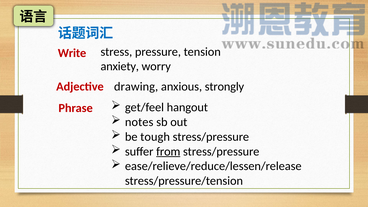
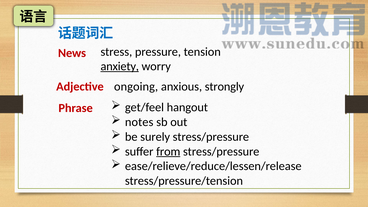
Write: Write -> News
anxiety underline: none -> present
drawing: drawing -> ongoing
tough: tough -> surely
